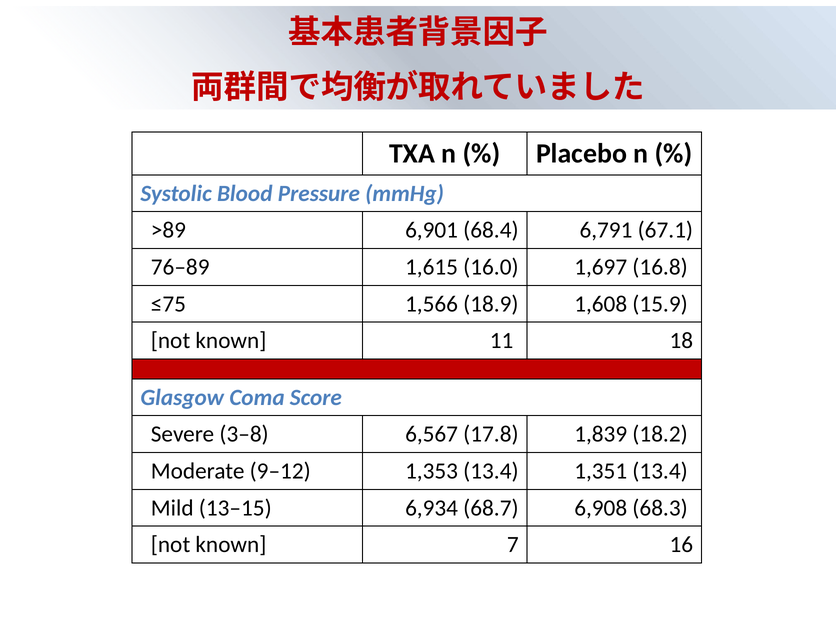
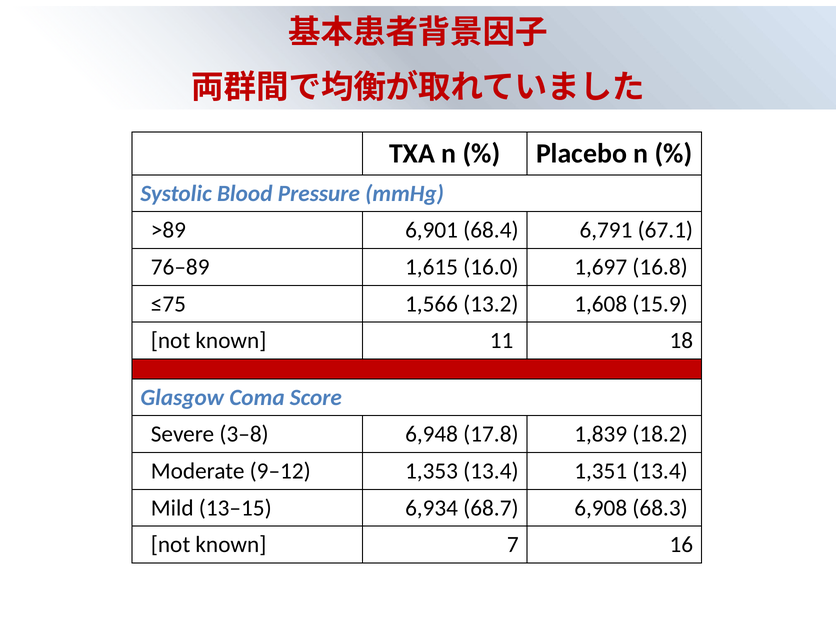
18.9: 18.9 -> 13.2
6,567: 6,567 -> 6,948
